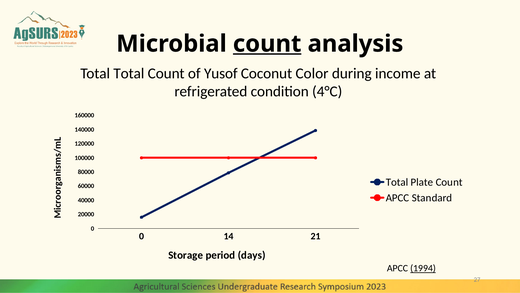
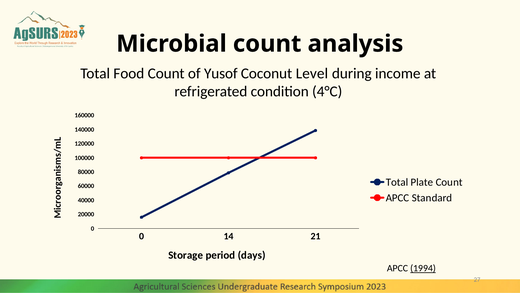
count at (267, 44) underline: present -> none
Total Total: Total -> Food
Color: Color -> Level
